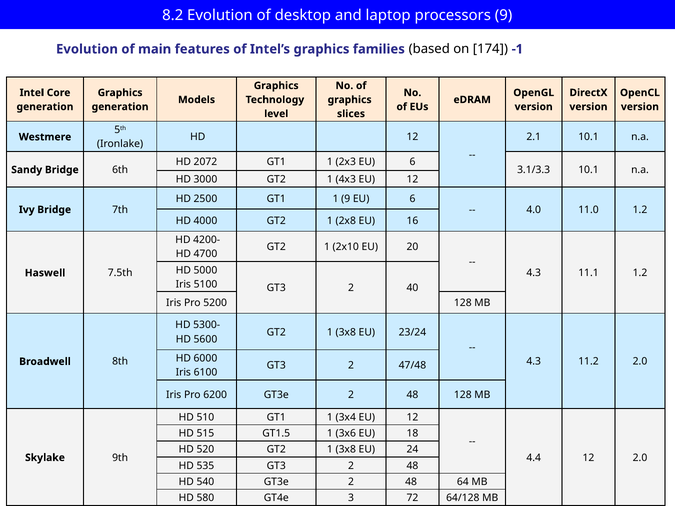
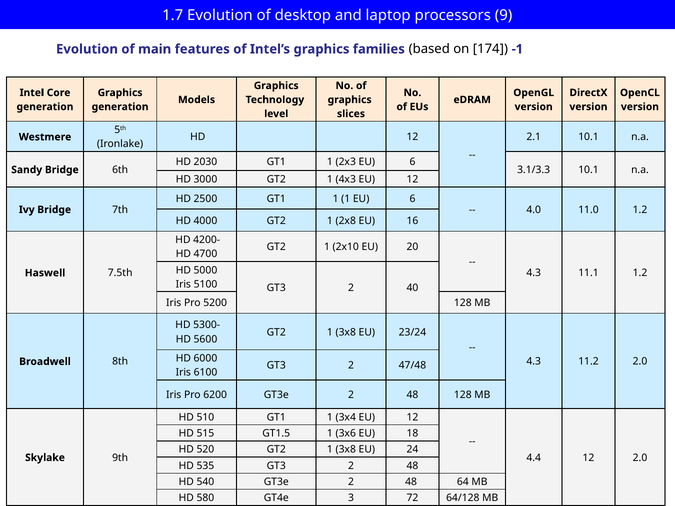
8.2: 8.2 -> 1.7
2072: 2072 -> 2030
1 9: 9 -> 1
